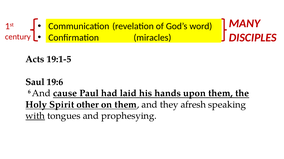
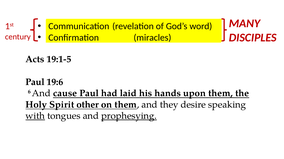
Saul at (35, 82): Saul -> Paul
afresh: afresh -> desire
prophesying underline: none -> present
